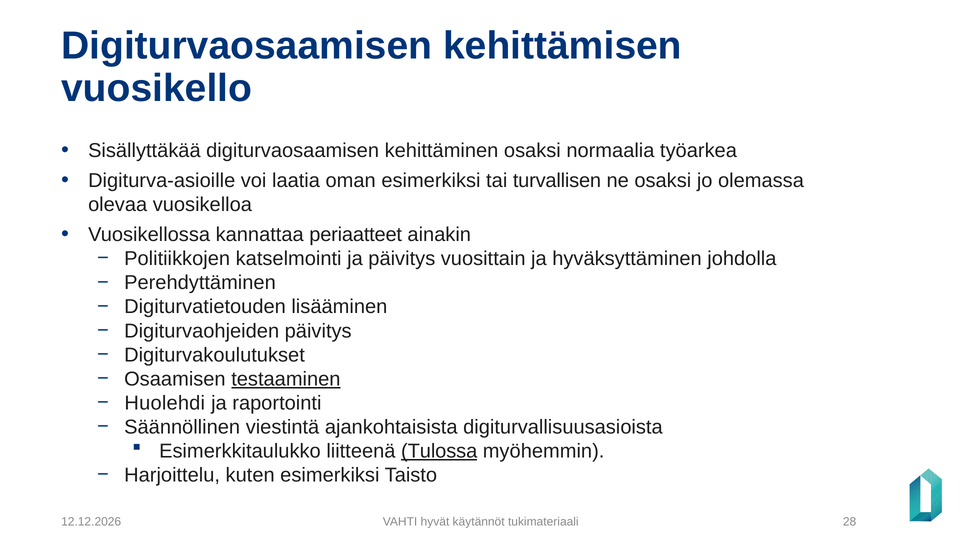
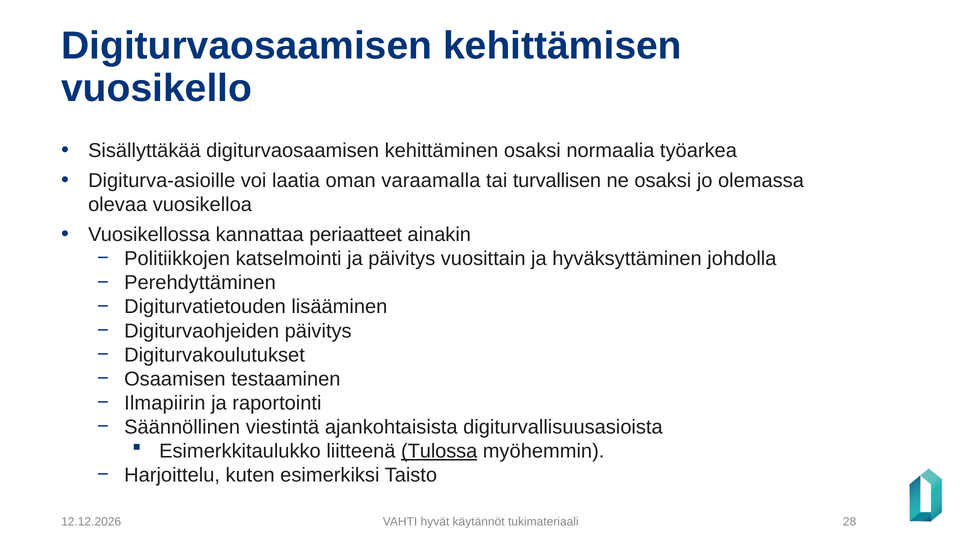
oman esimerkiksi: esimerkiksi -> varaamalla
testaaminen underline: present -> none
Huolehdi: Huolehdi -> Ilmapiirin
